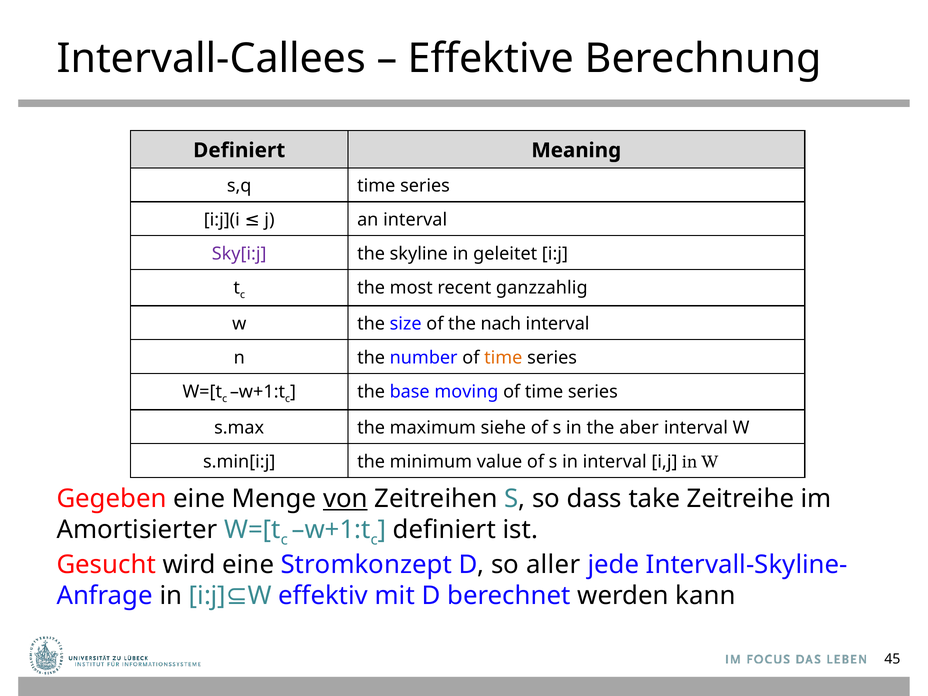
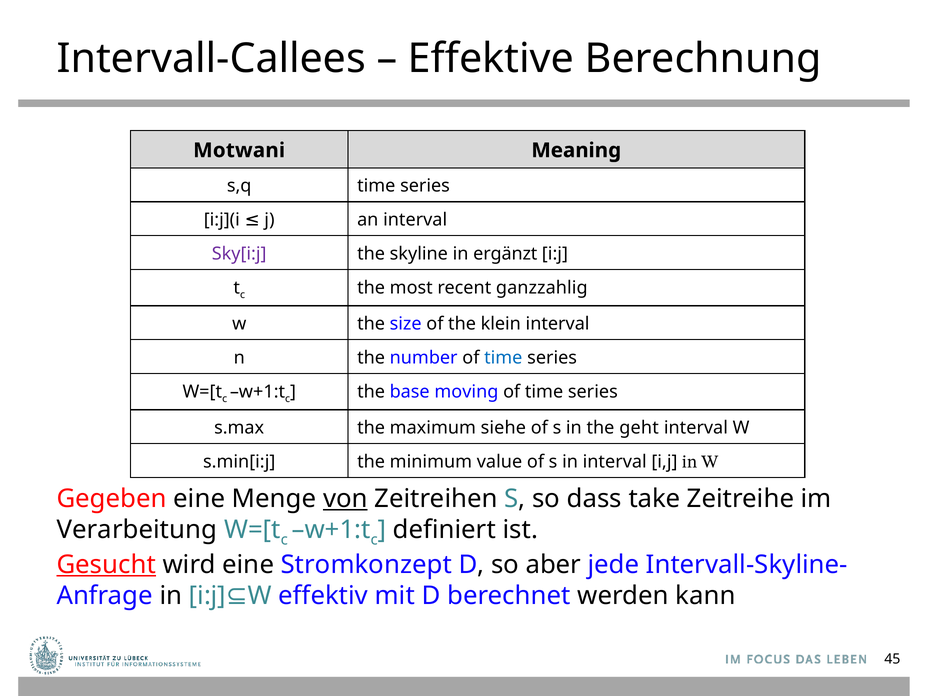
Definiert at (239, 150): Definiert -> Motwani
geleitet: geleitet -> ergänzt
nach: nach -> klein
time at (503, 358) colour: orange -> blue
aber: aber -> geht
Amortisierter: Amortisierter -> Verarbeitung
Gesucht underline: none -> present
aller: aller -> aber
